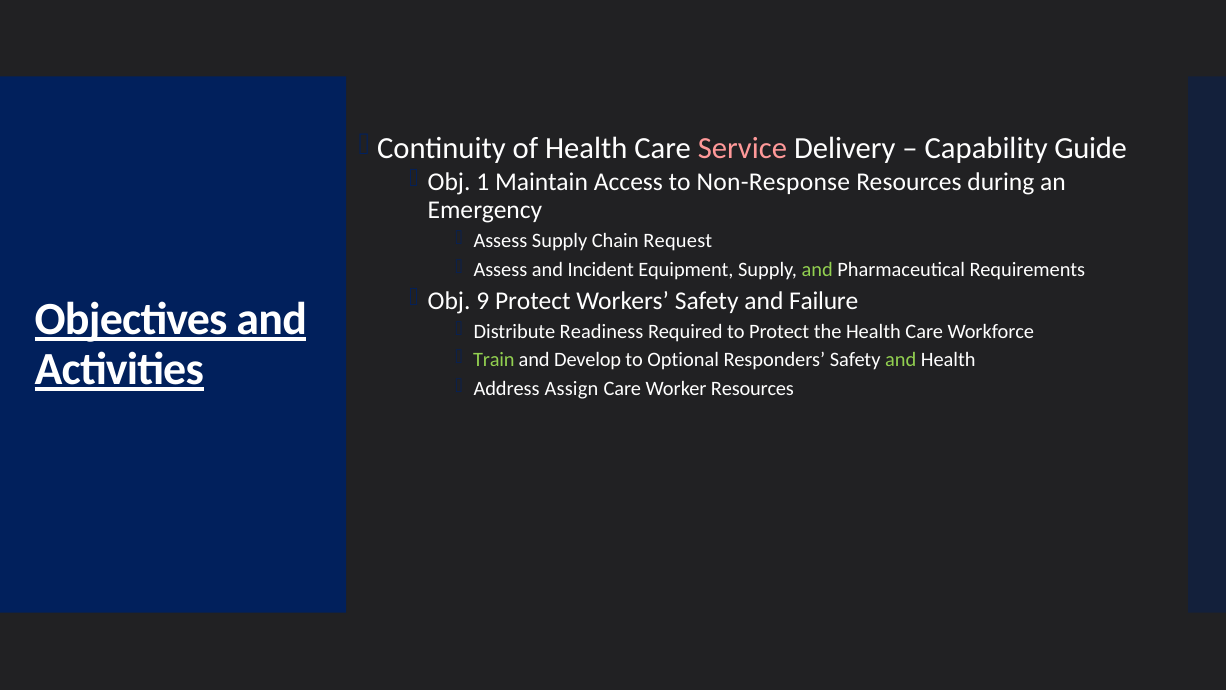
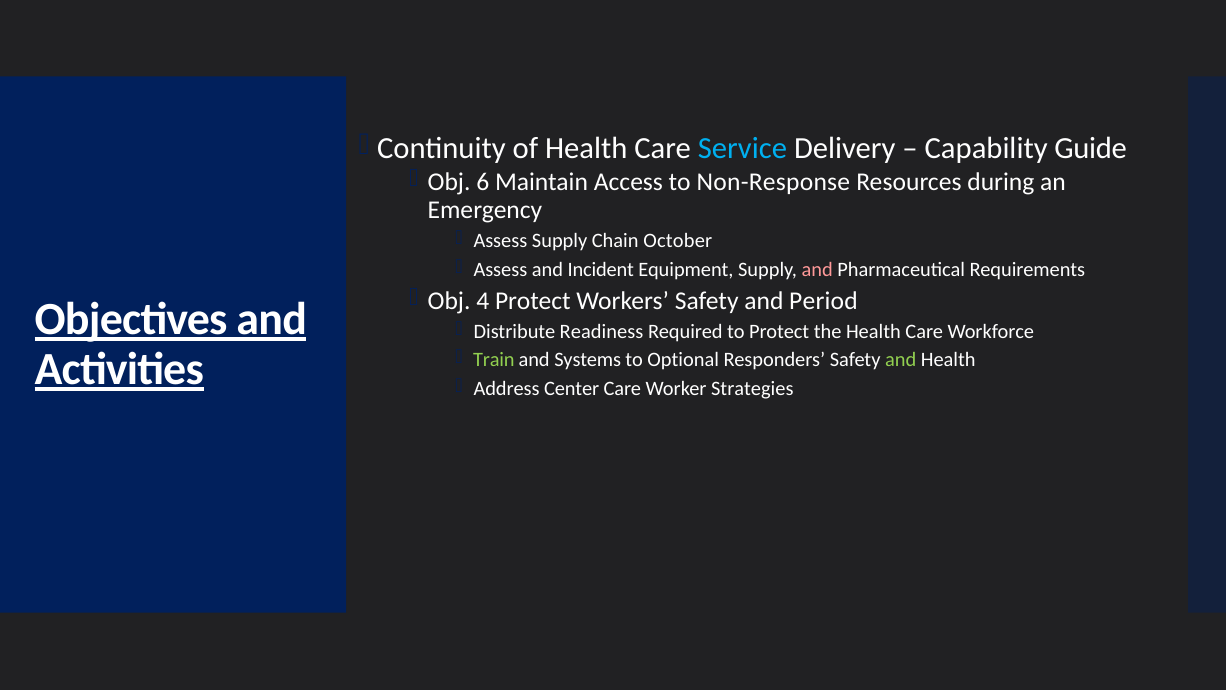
Service colour: pink -> light blue
1: 1 -> 6
Request: Request -> October
and at (817, 269) colour: light green -> pink
9: 9 -> 4
Failure: Failure -> Period
Develop: Develop -> Systems
Assign: Assign -> Center
Worker Resources: Resources -> Strategies
